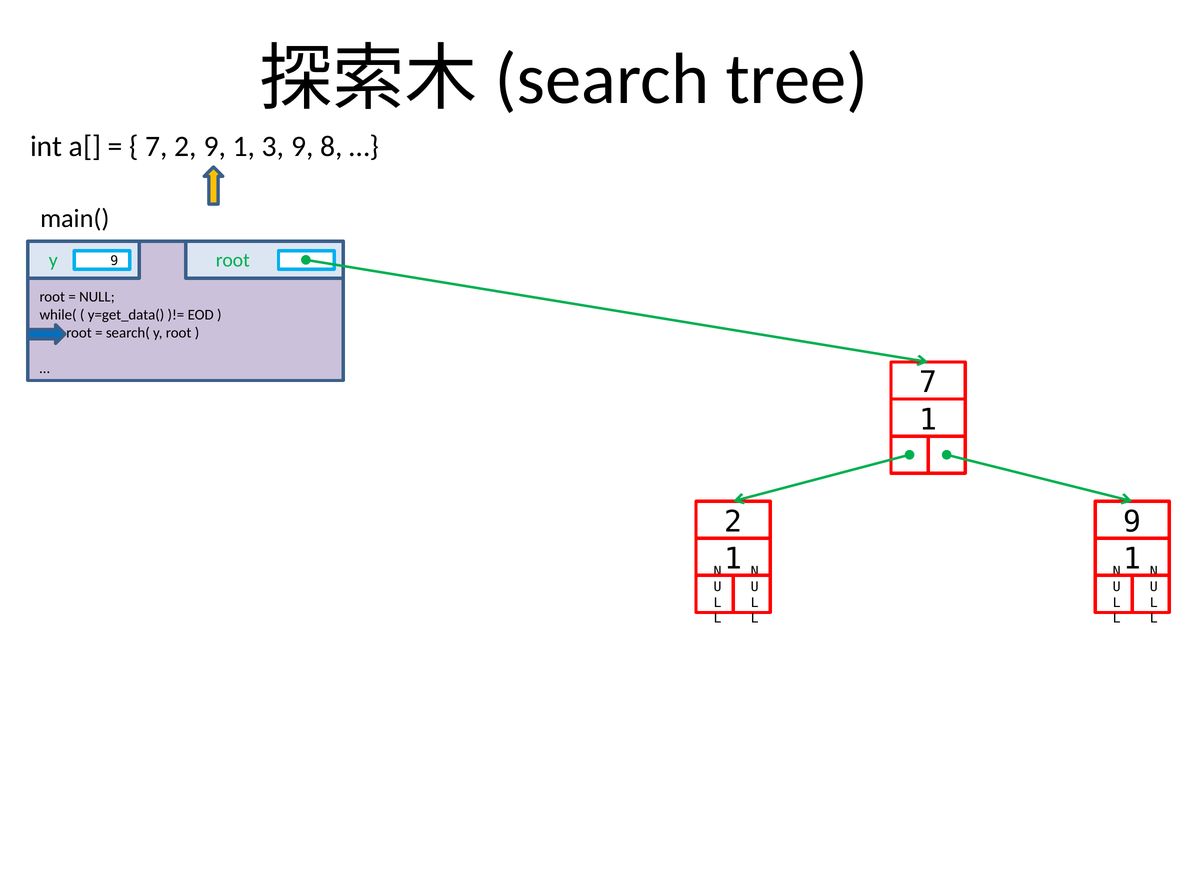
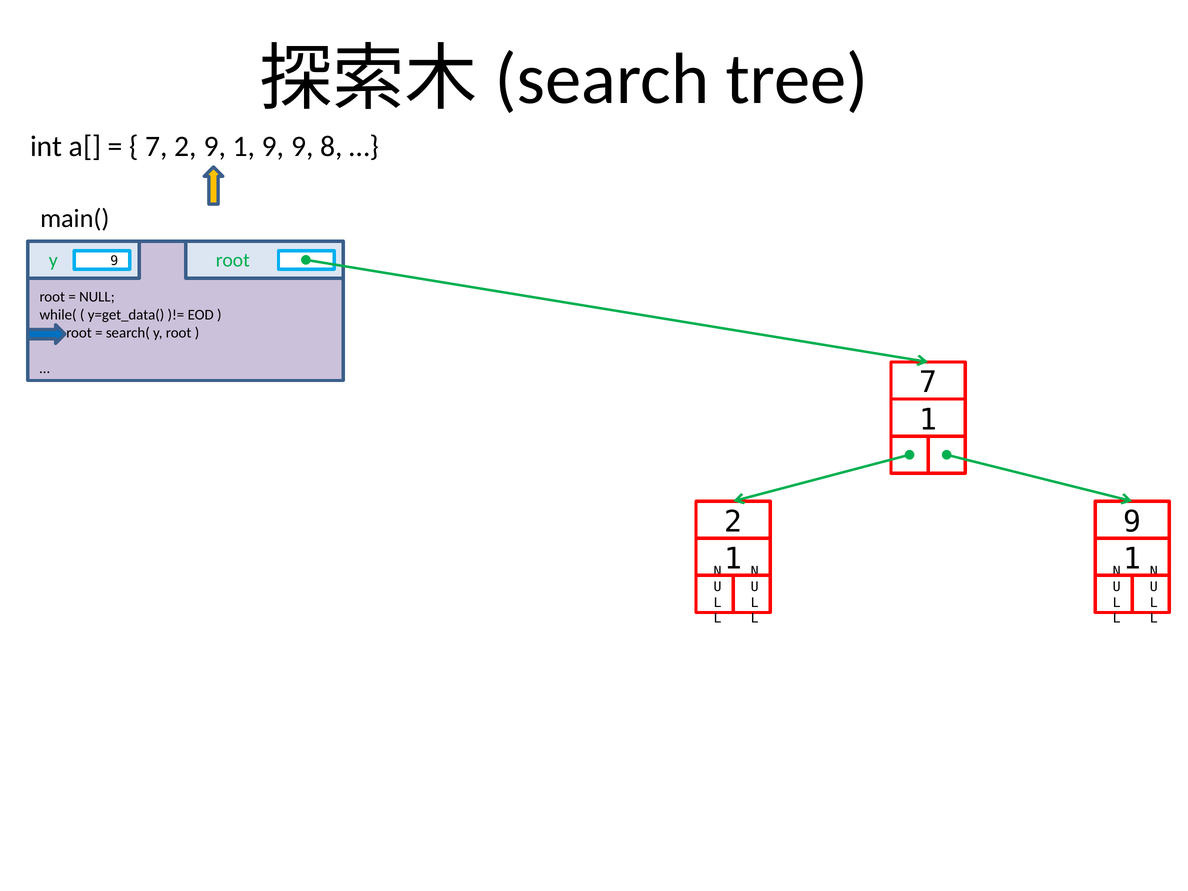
9 1 3: 3 -> 9
